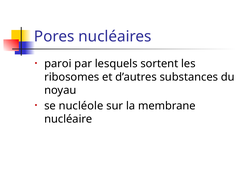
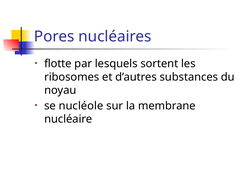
paroi: paroi -> flotte
